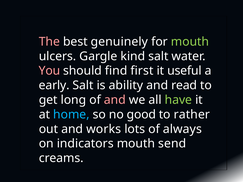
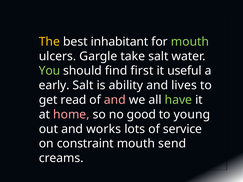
The colour: pink -> yellow
genuinely: genuinely -> inhabitant
kind: kind -> take
You colour: pink -> light green
read: read -> lives
long: long -> read
home colour: light blue -> pink
rather: rather -> young
always: always -> service
indicators: indicators -> constraint
